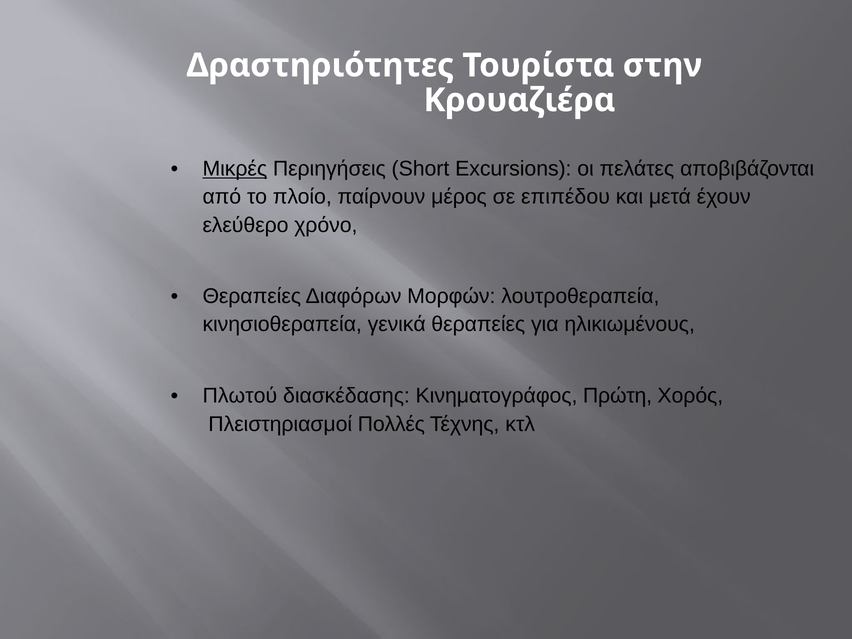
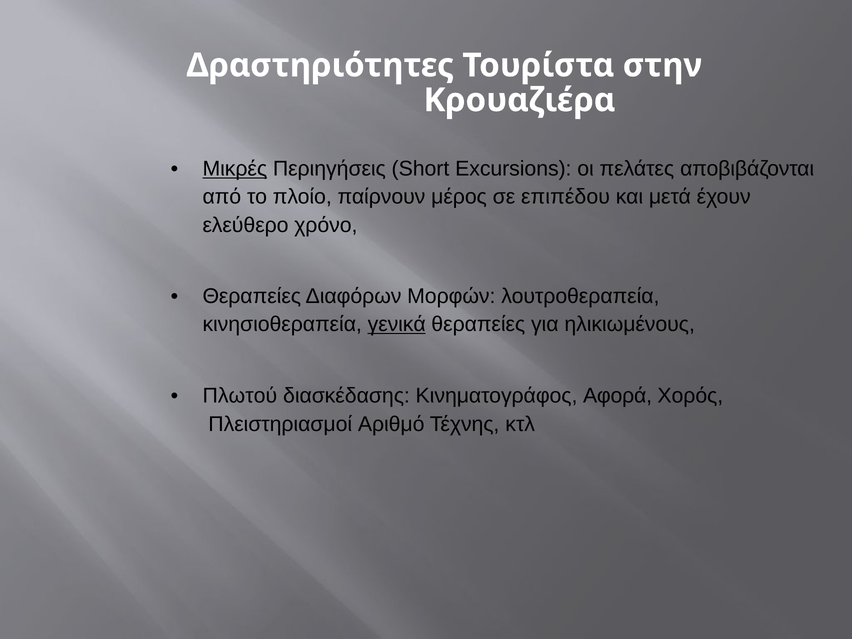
γενικά underline: none -> present
Πρώτη: Πρώτη -> Αφορά
Πολλές: Πολλές -> Αριθμό
